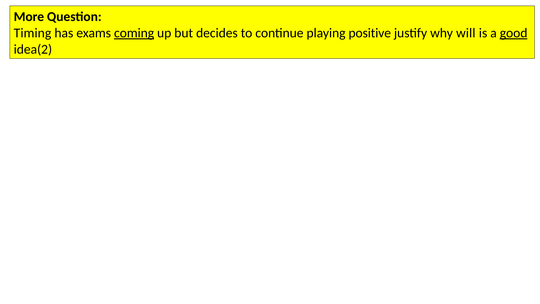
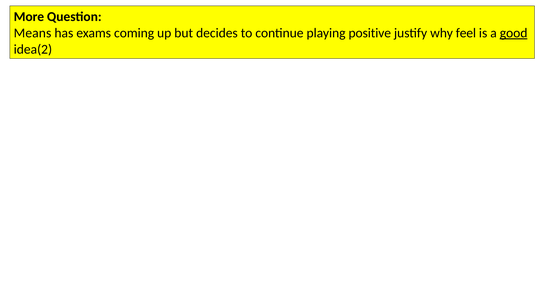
Timing: Timing -> Means
coming underline: present -> none
will: will -> feel
